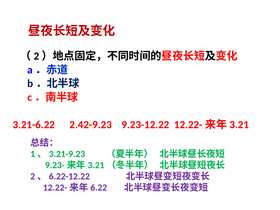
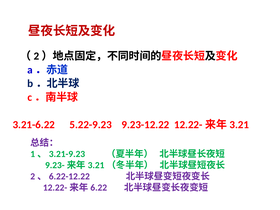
2.42-9.23: 2.42-9.23 -> 5.22-9.23
